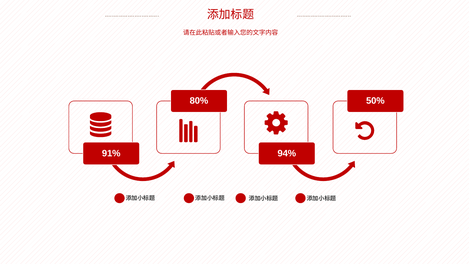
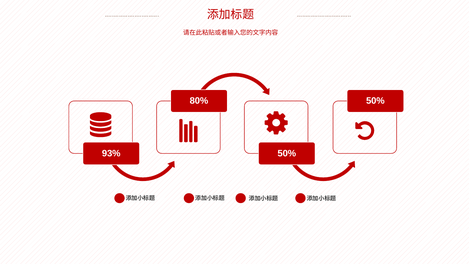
91%: 91% -> 93%
94% at (287, 153): 94% -> 50%
